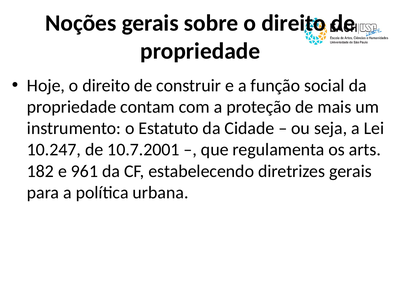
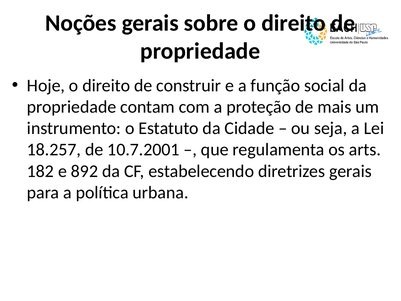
10.247: 10.247 -> 18.257
961: 961 -> 892
